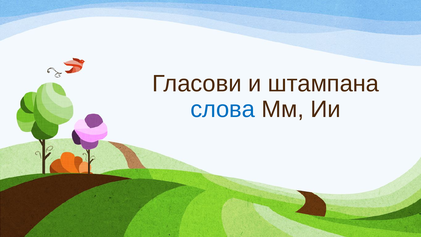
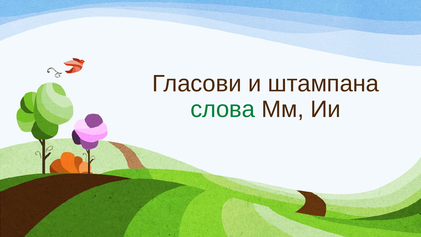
слова colour: blue -> green
